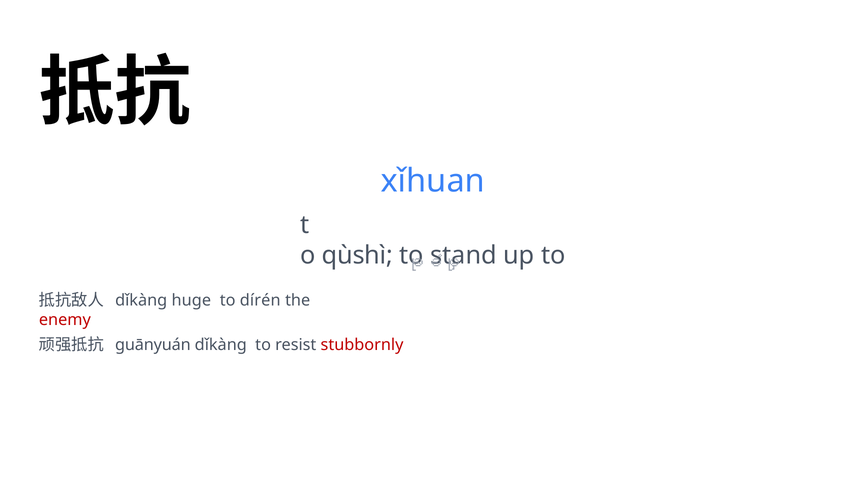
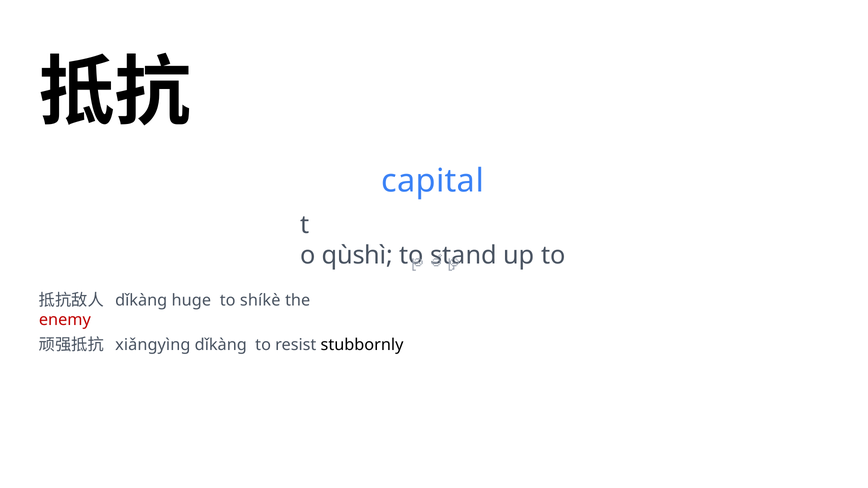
xǐhuan: xǐhuan -> capital
dírén: dírén -> shíkè
guānyuán: guānyuán -> xiǎngyìng
stubbornly colour: red -> black
